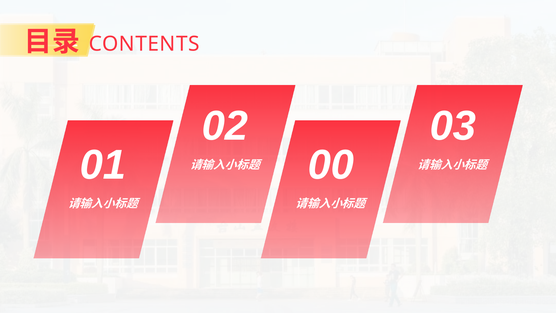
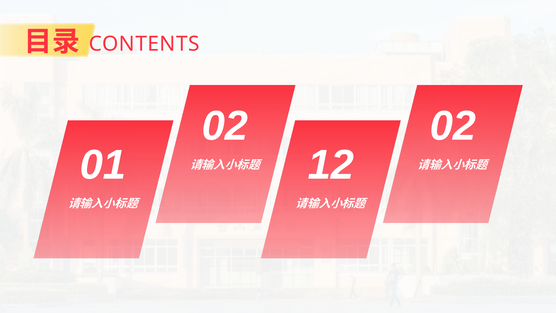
02 03: 03 -> 02
00: 00 -> 12
